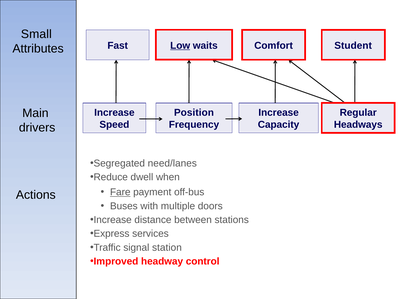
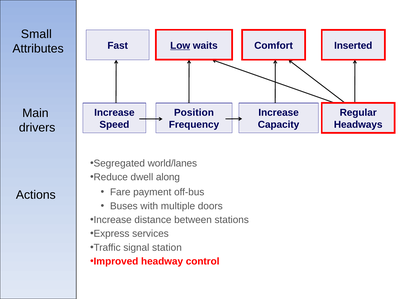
Student: Student -> Inserted
need/lanes: need/lanes -> world/lanes
when: when -> along
Fare underline: present -> none
